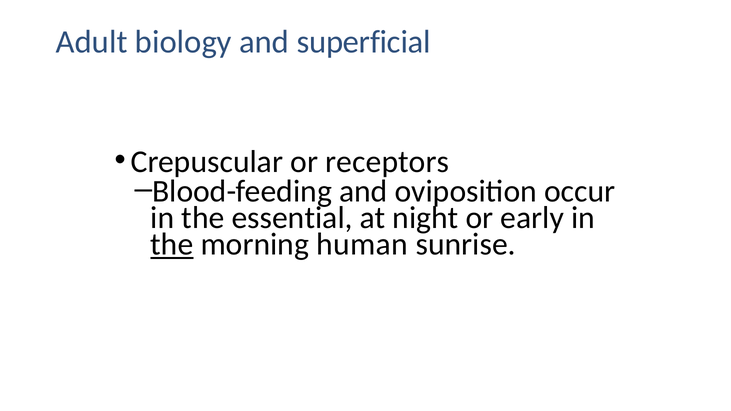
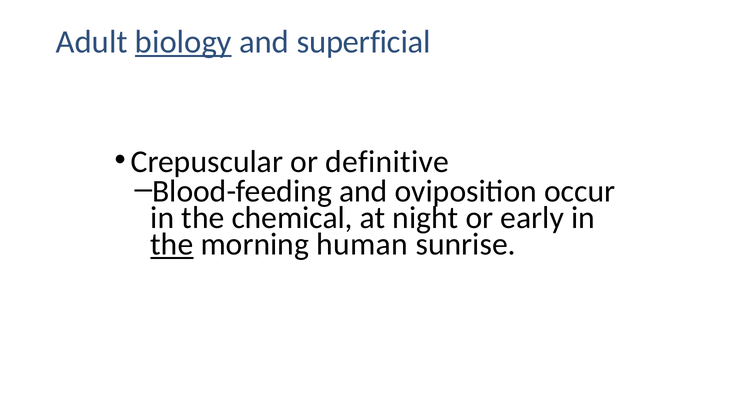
biology underline: none -> present
receptors: receptors -> definitive
essential: essential -> chemical
